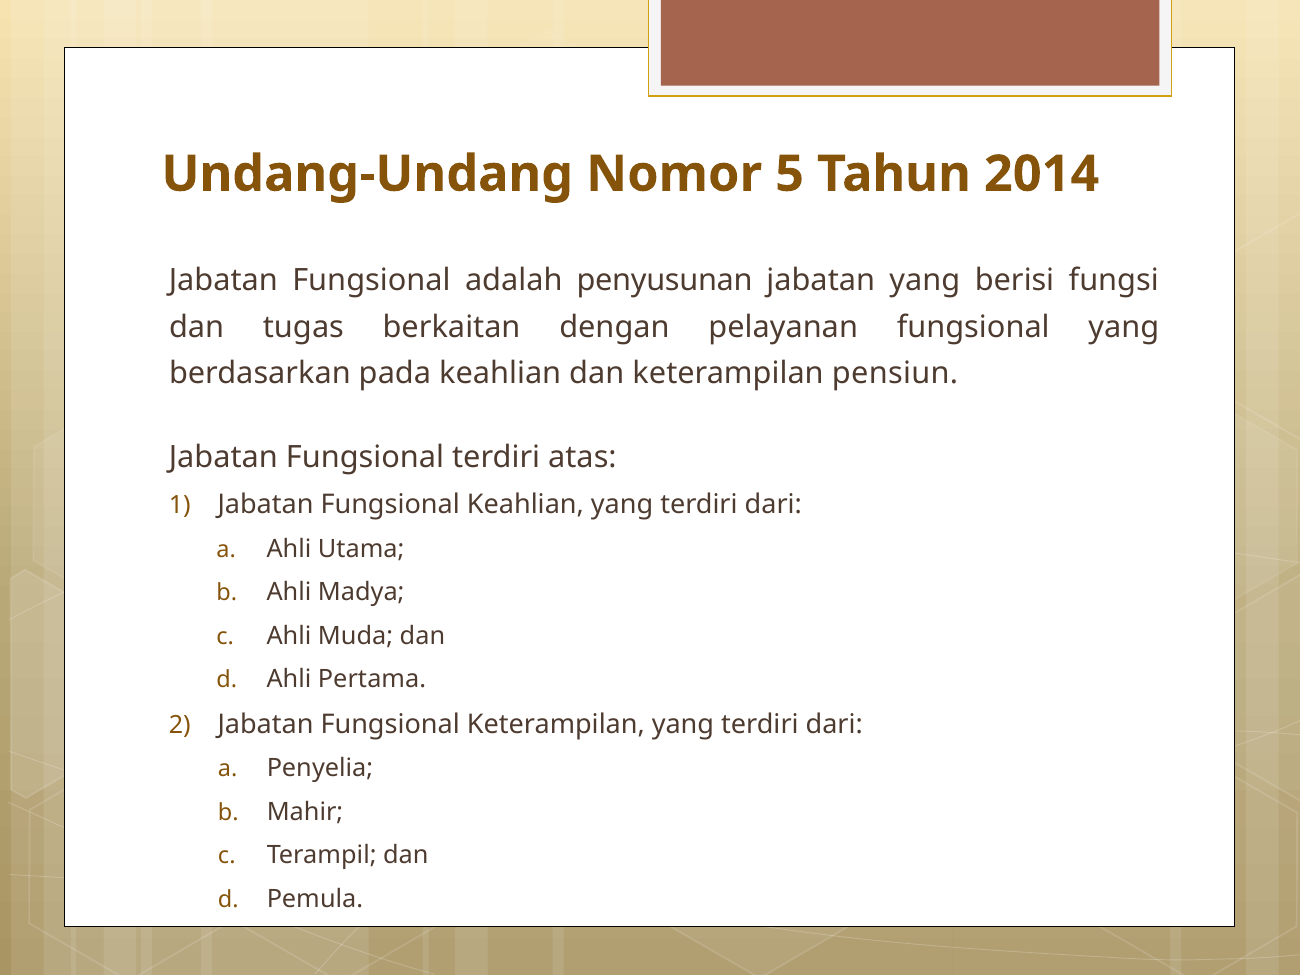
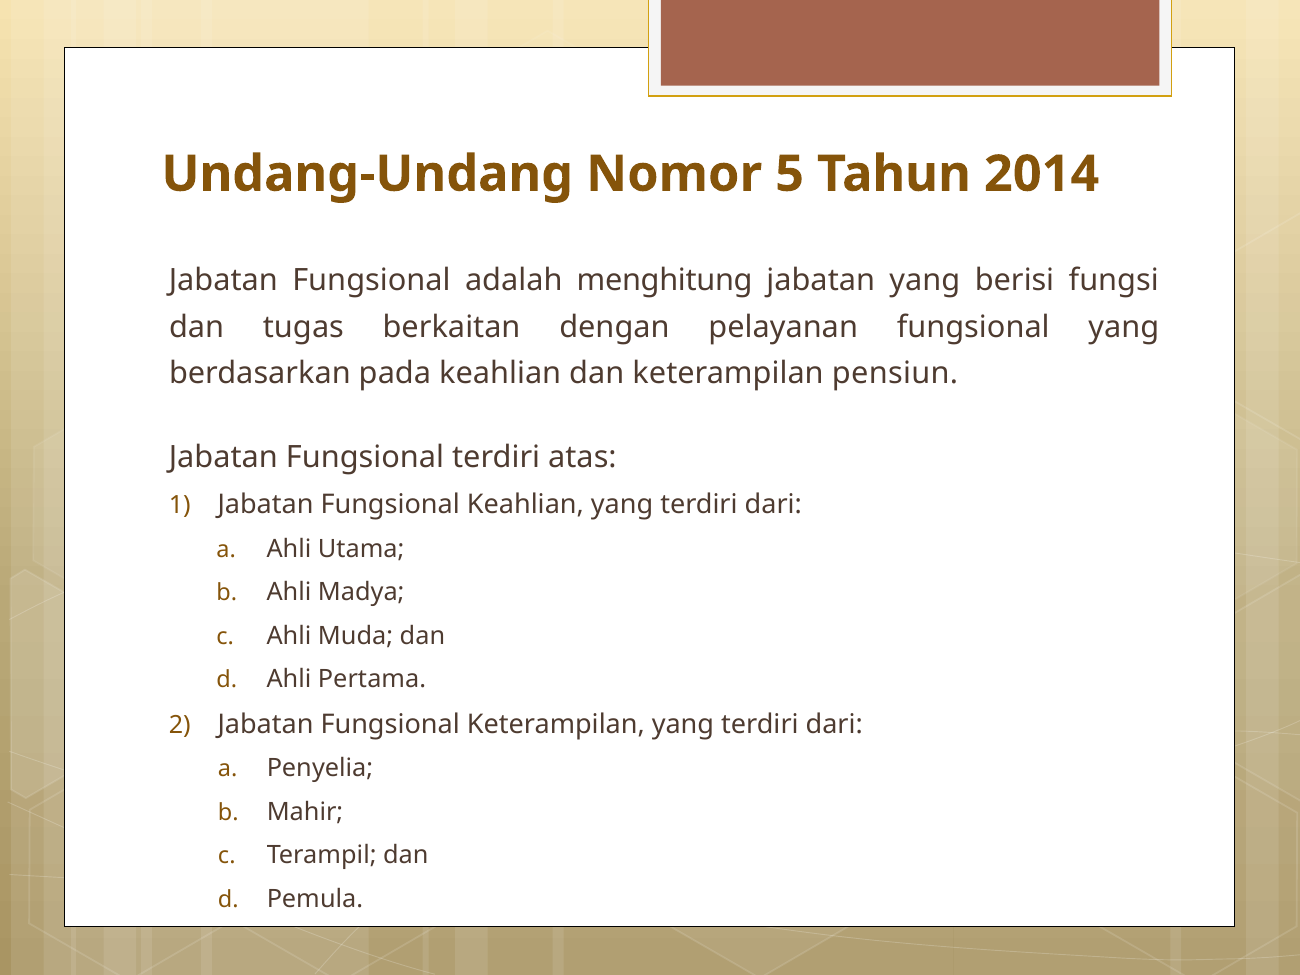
penyusunan: penyusunan -> menghitung
